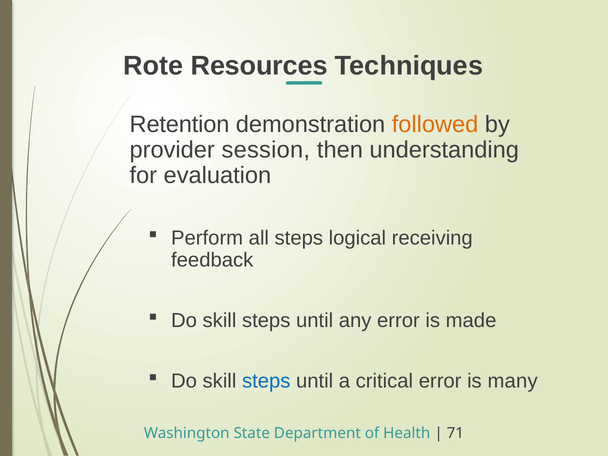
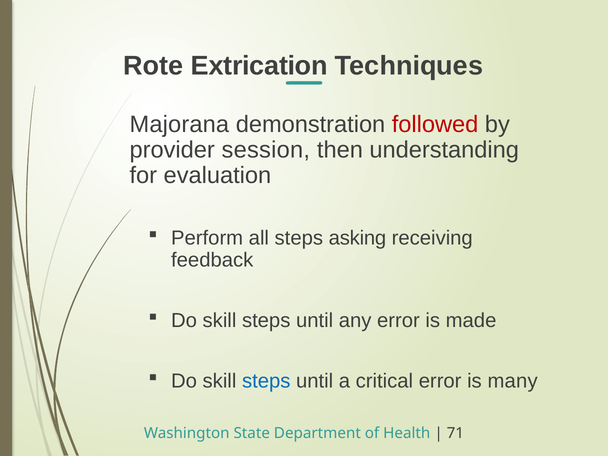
Resources: Resources -> Extrication
Retention: Retention -> Majorana
followed colour: orange -> red
logical: logical -> asking
